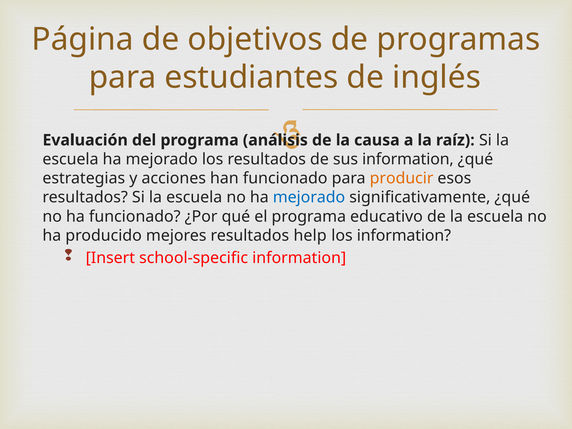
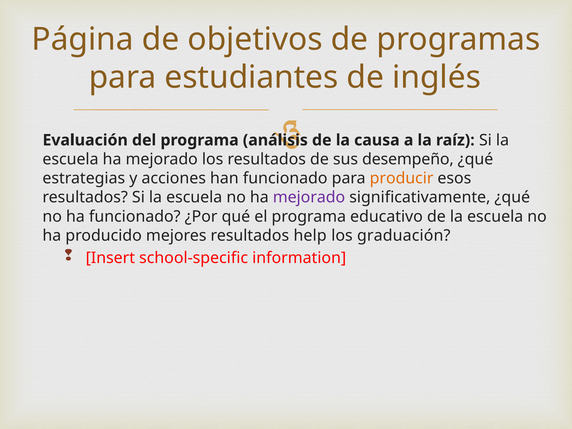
sus information: information -> desempeño
mejorado at (309, 197) colour: blue -> purple
los information: information -> graduación
